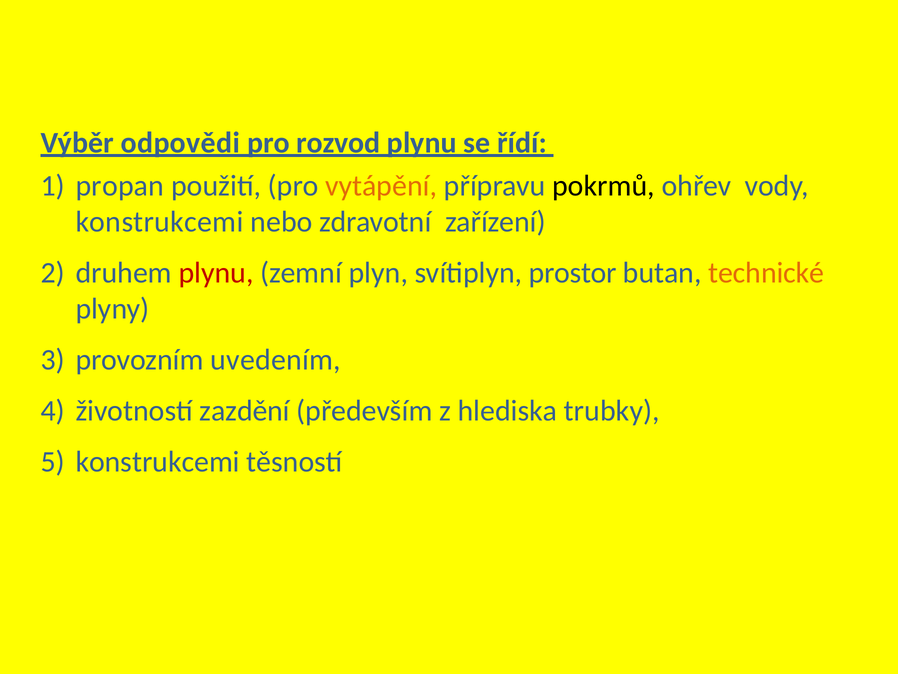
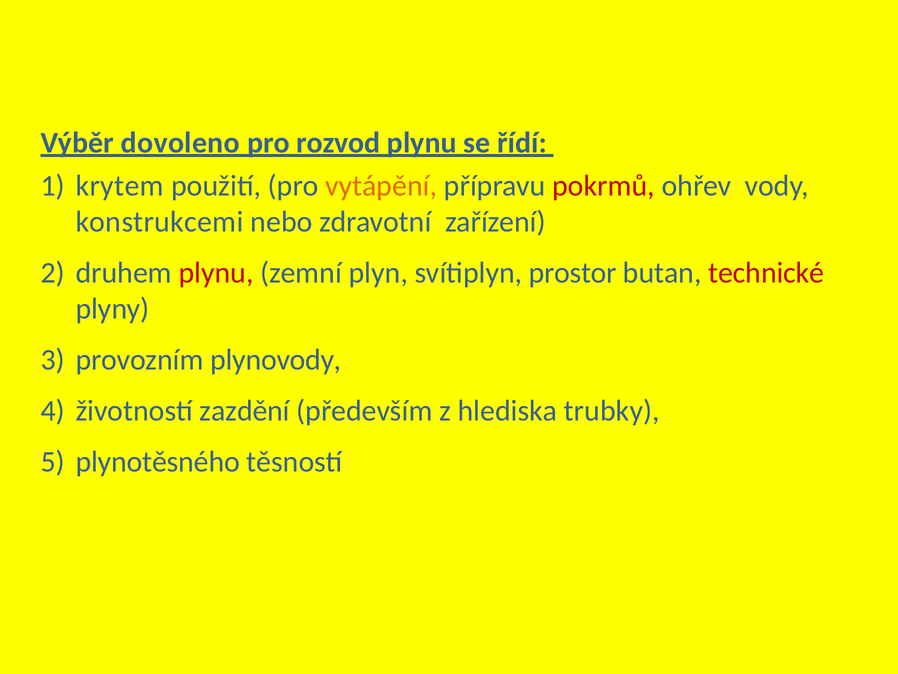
odpovědi: odpovědi -> dovoleno
propan: propan -> krytem
pokrmů colour: black -> red
technické colour: orange -> red
uvedením: uvedením -> plynovody
konstrukcemi at (158, 461): konstrukcemi -> plynotěsného
